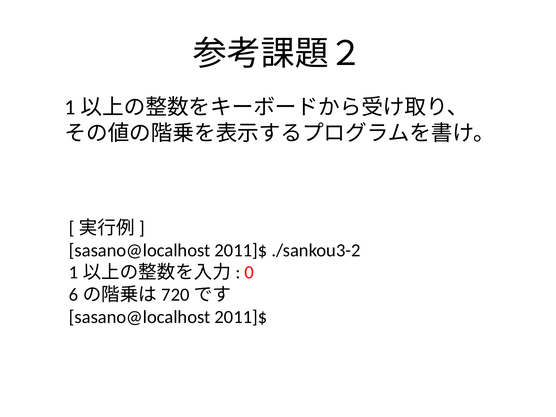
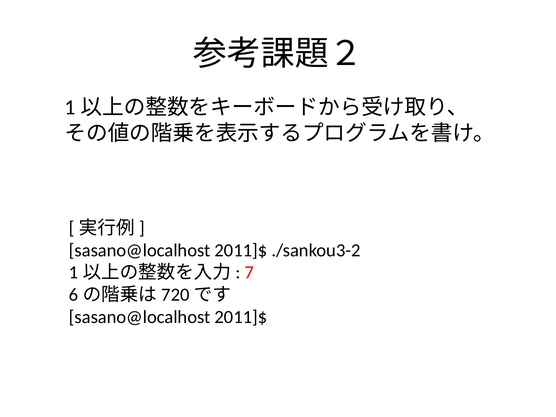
0: 0 -> 7
